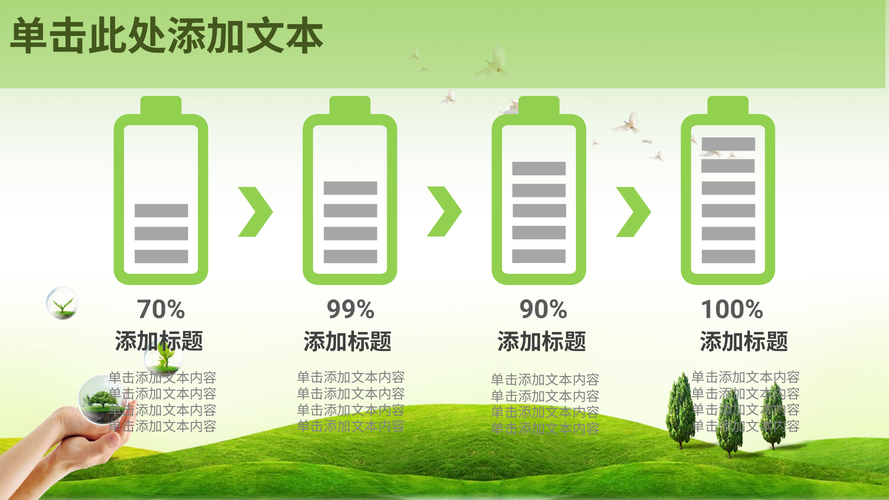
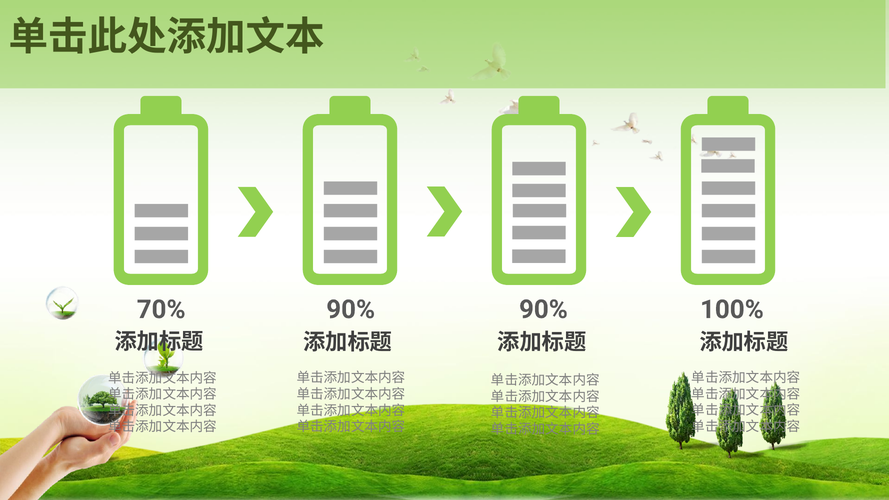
70% 99%: 99% -> 90%
